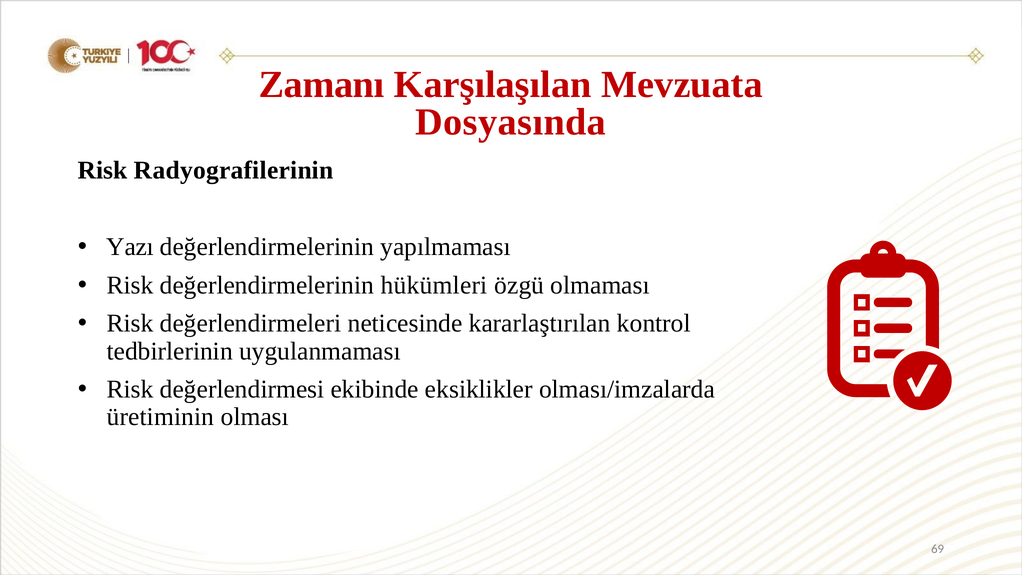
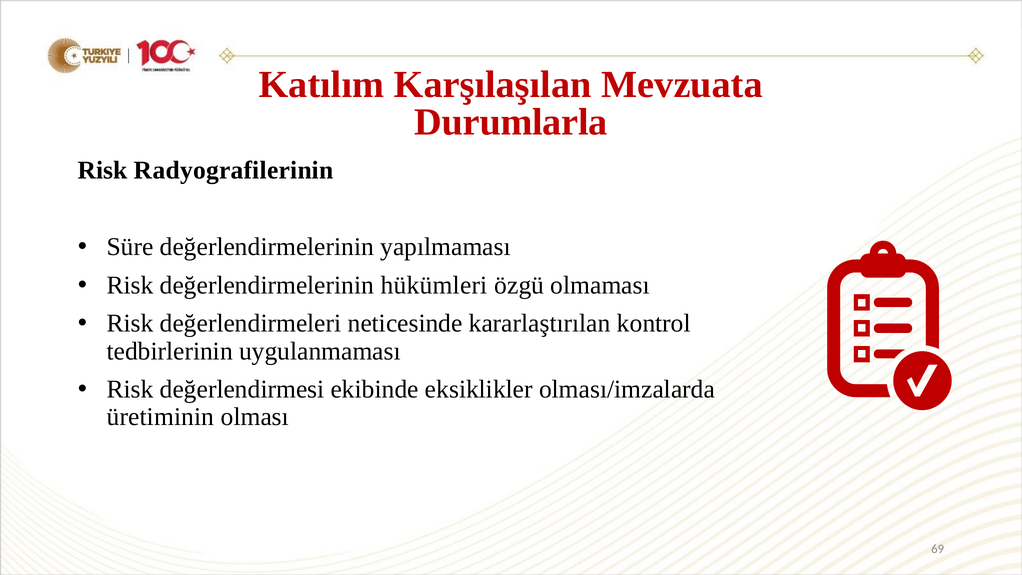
Zamanı: Zamanı -> Katılım
Dosyasında: Dosyasında -> Durumlarla
Yazı: Yazı -> Süre
